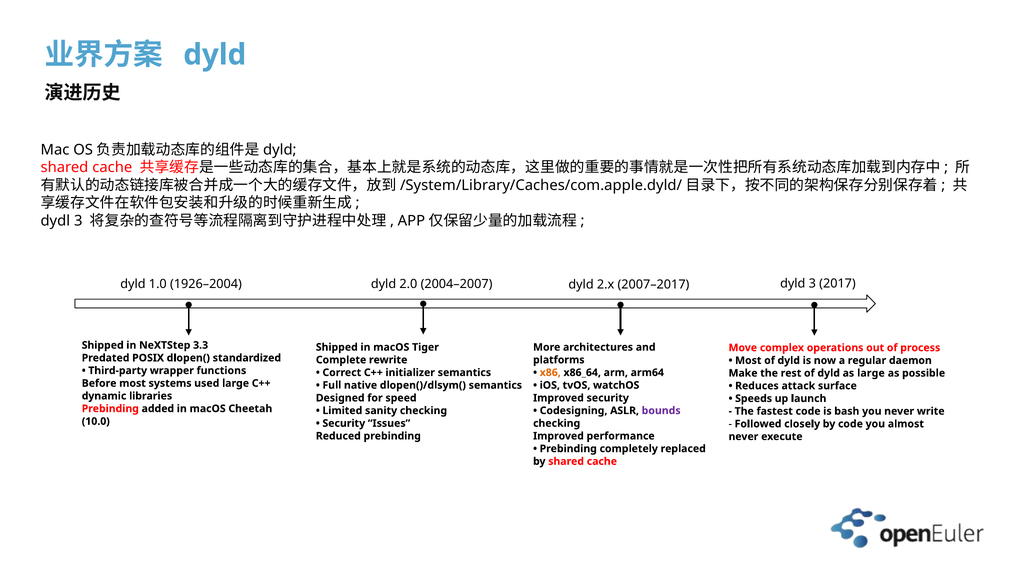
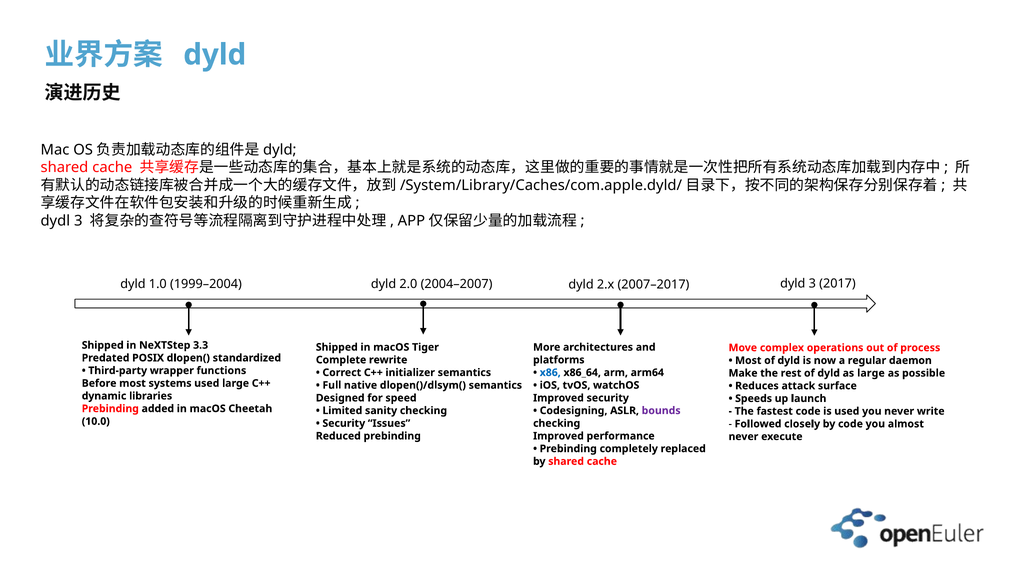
1926–2004: 1926–2004 -> 1999–2004
x86 colour: orange -> blue
is bash: bash -> used
